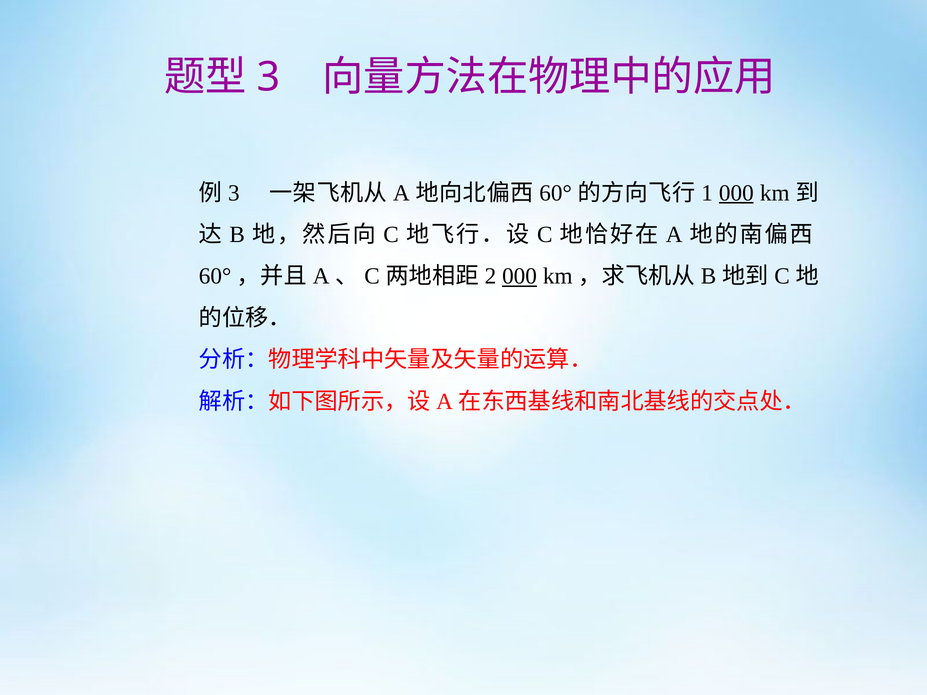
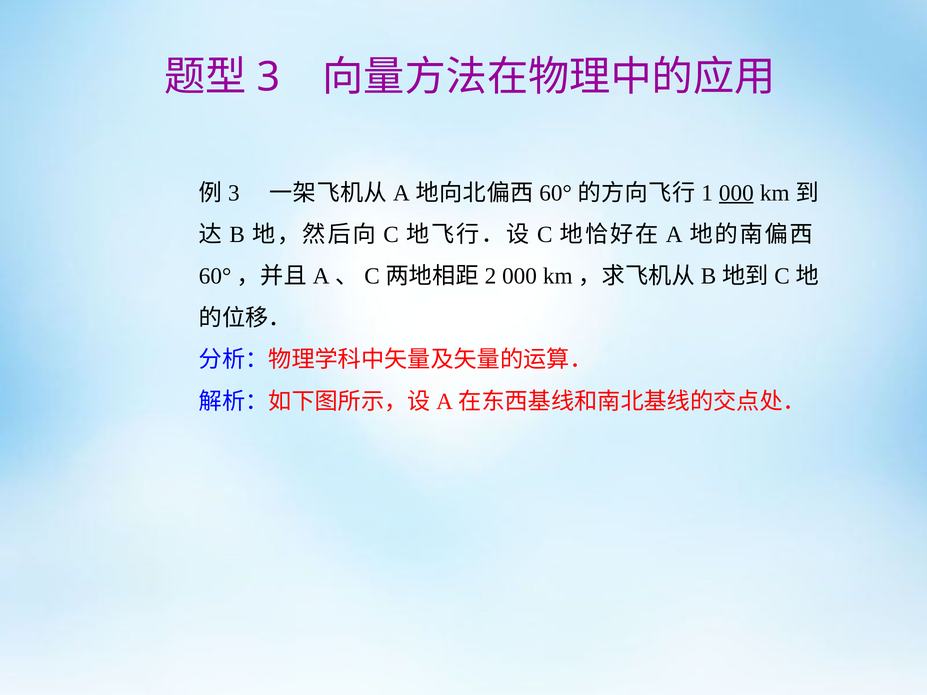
000 at (520, 276) underline: present -> none
